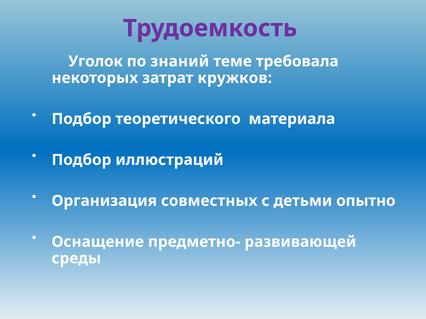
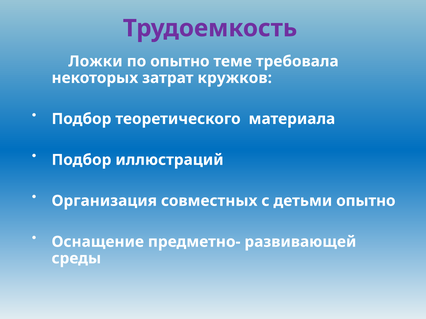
Уголок: Уголок -> Ложки
по знаний: знаний -> опытно
